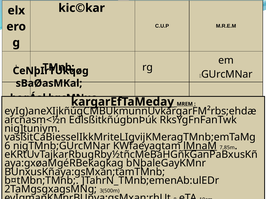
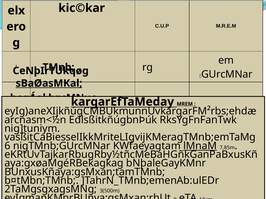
sBaØasMKal underline: none -> present
